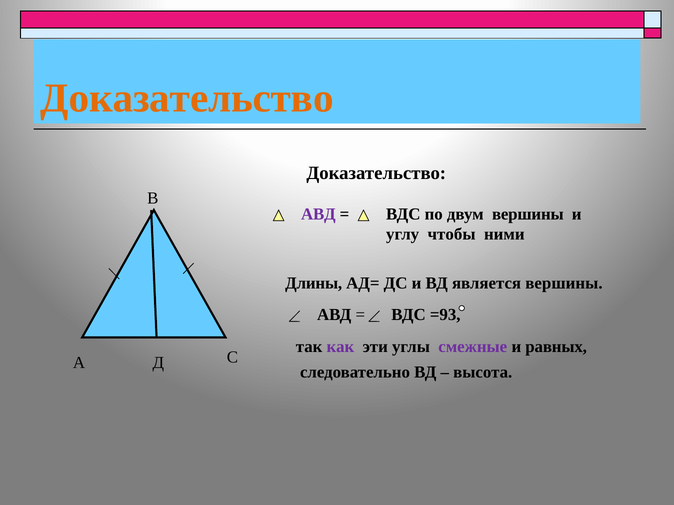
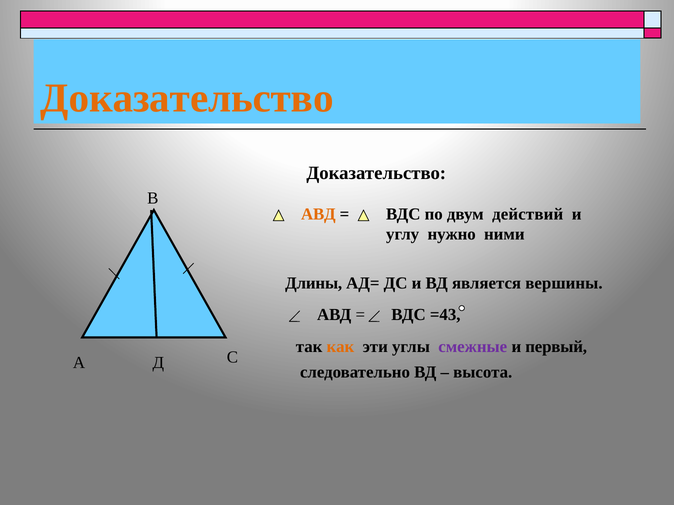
АВД at (318, 214) colour: purple -> orange
двум вершины: вершины -> действий
чтобы: чтобы -> нужно
=93: =93 -> =43
как colour: purple -> orange
равных: равных -> первый
